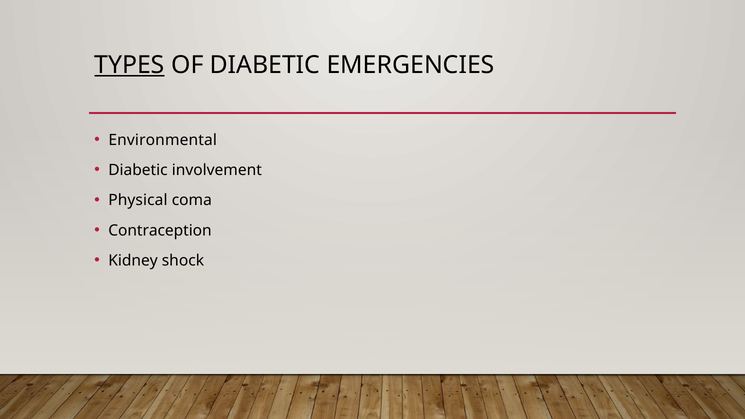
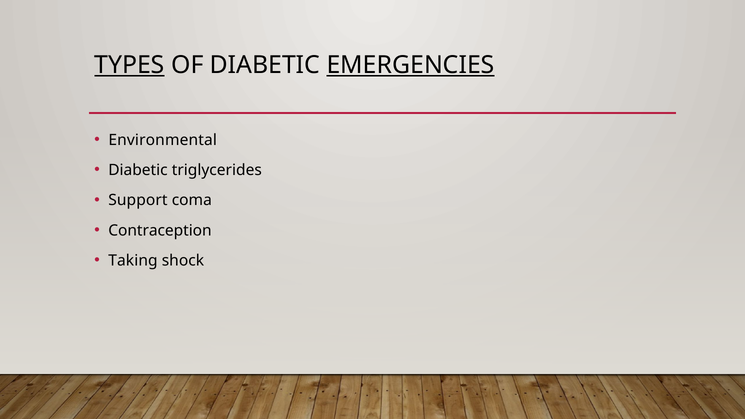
EMERGENCIES underline: none -> present
involvement: involvement -> triglycerides
Physical: Physical -> Support
Kidney: Kidney -> Taking
